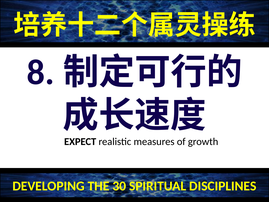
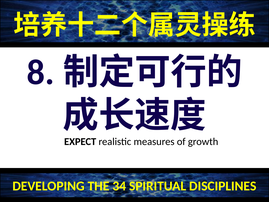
30: 30 -> 34
